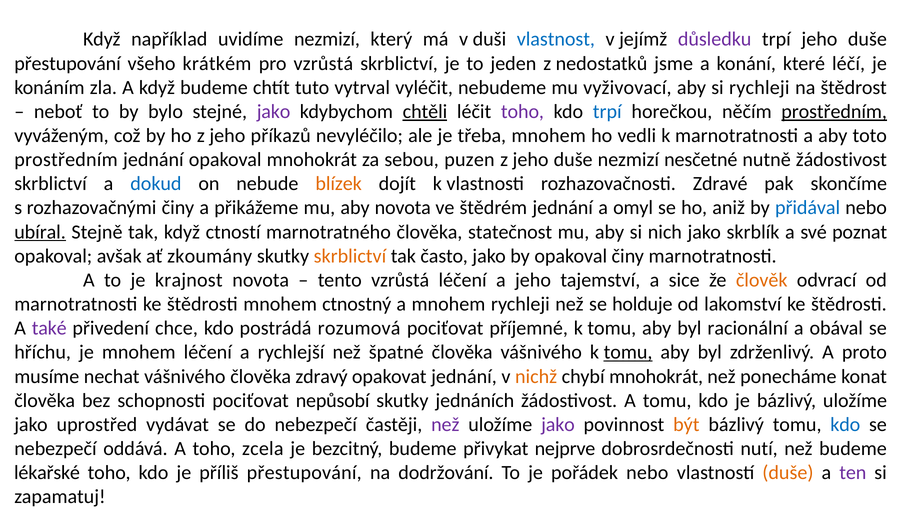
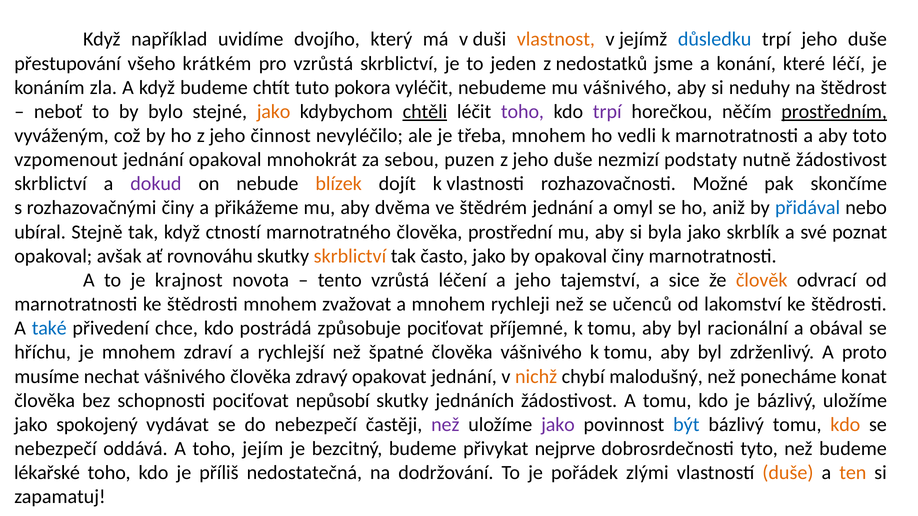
uvidíme nezmizí: nezmizí -> dvojího
vlastnost colour: blue -> orange
důsledku colour: purple -> blue
vytrval: vytrval -> pokora
mu vyživovací: vyživovací -> vášnivého
si rychleji: rychleji -> neduhy
jako at (274, 112) colour: purple -> orange
trpí at (607, 112) colour: blue -> purple
příkazů: příkazů -> činnost
prostředním at (66, 160): prostředním -> vzpomenout
nesčetné: nesčetné -> podstaty
dokud colour: blue -> purple
Zdravé: Zdravé -> Možné
aby novota: novota -> dvěma
ubíral underline: present -> none
statečnost: statečnost -> prostřední
nich: nich -> byla
zkoumány: zkoumány -> rovnováhu
ctnostný: ctnostný -> zvažovat
holduje: holduje -> učenců
také colour: purple -> blue
rozumová: rozumová -> způsobuje
mnohem léčení: léčení -> zdraví
tomu at (628, 353) underline: present -> none
chybí mnohokrát: mnohokrát -> malodušný
uprostřed: uprostřed -> spokojený
být colour: orange -> blue
kdo at (845, 425) colour: blue -> orange
zcela: zcela -> jejím
nutí: nutí -> tyto
příliš přestupování: přestupování -> nedostatečná
pořádek nebo: nebo -> zlými
ten colour: purple -> orange
